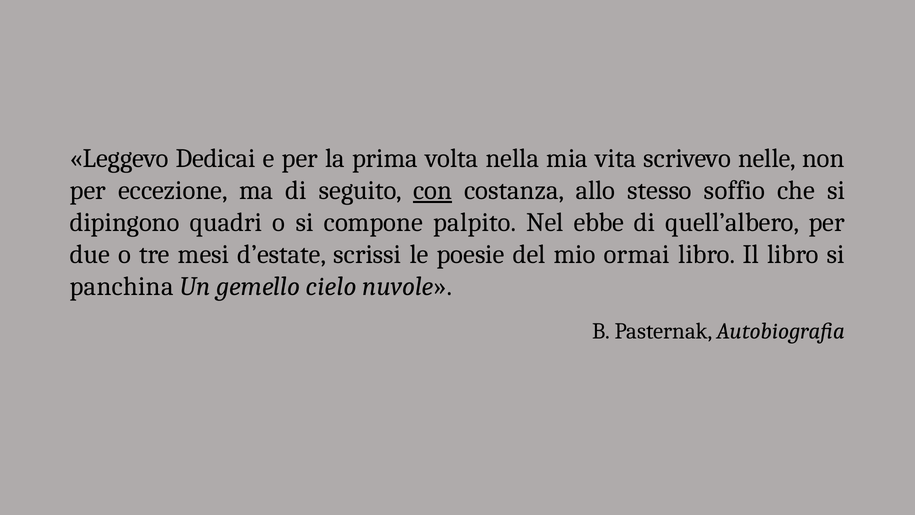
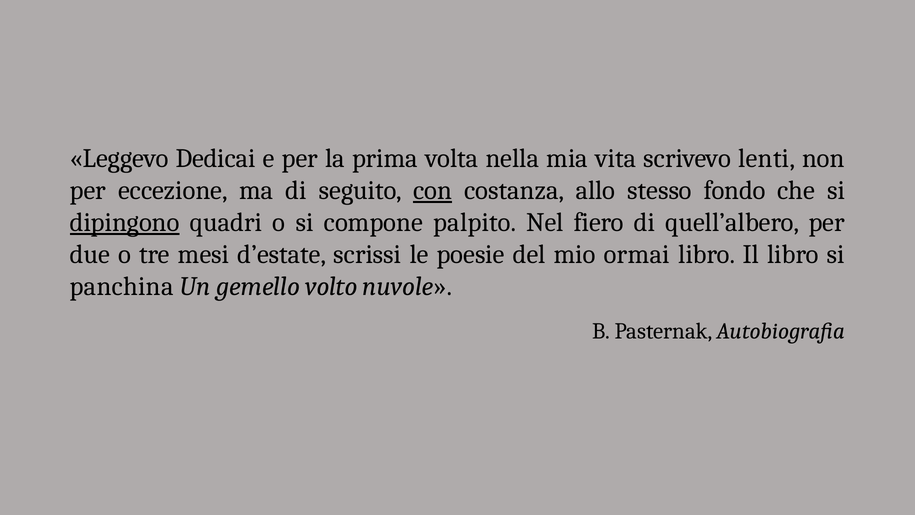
nelle: nelle -> lenti
soffio: soffio -> fondo
dipingono underline: none -> present
ebbe: ebbe -> fiero
cielo: cielo -> volto
